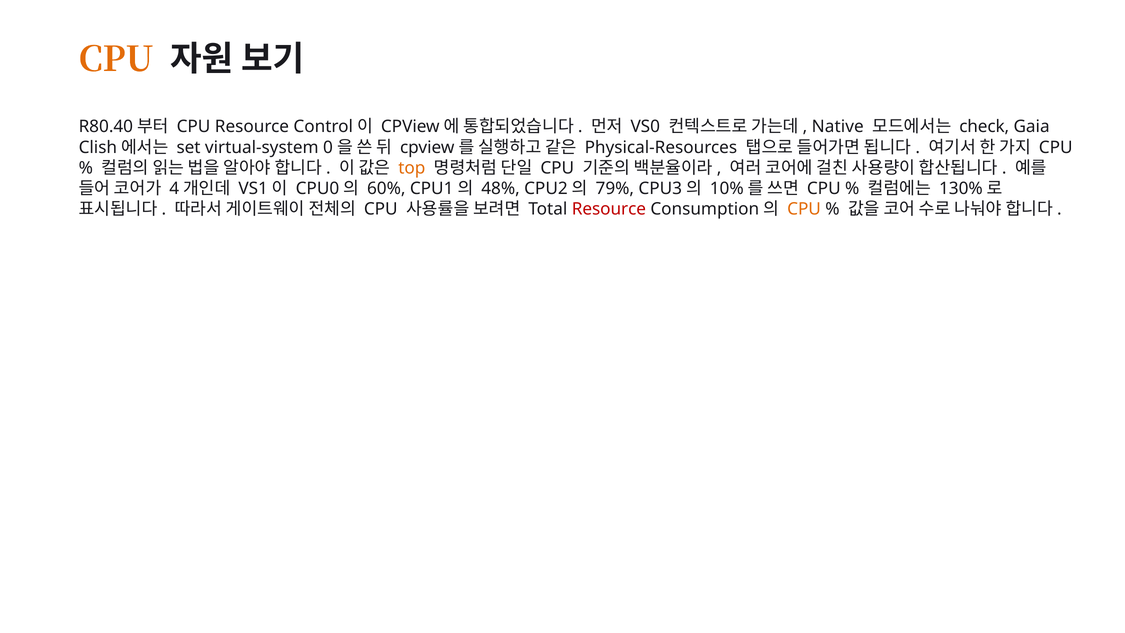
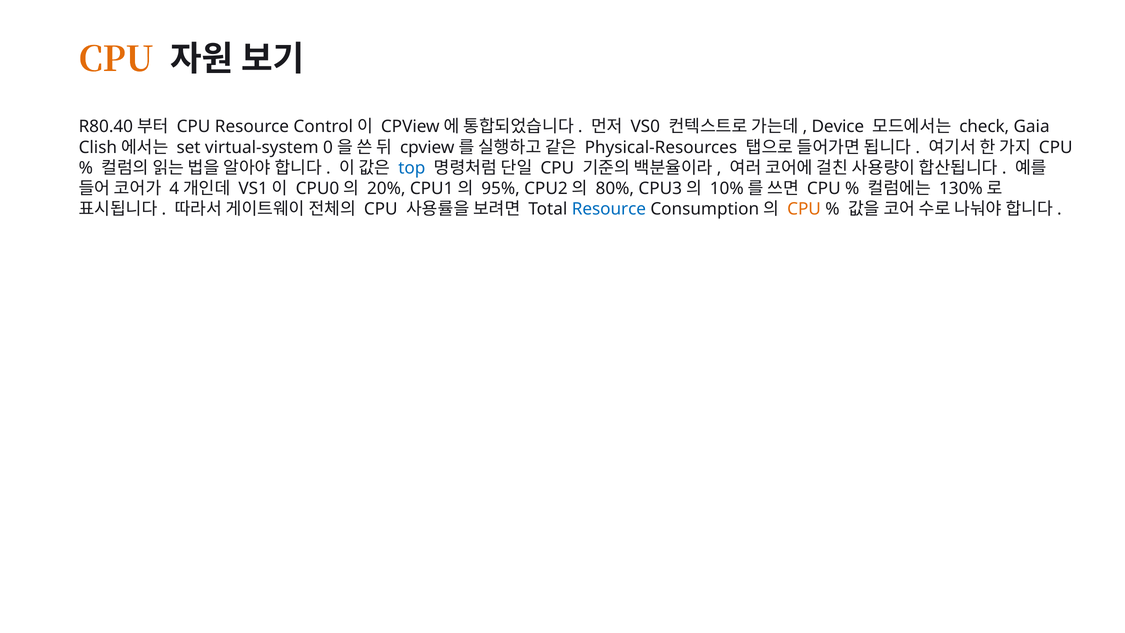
Native: Native -> Device
top colour: orange -> blue
60%: 60% -> 20%
48%: 48% -> 95%
79%: 79% -> 80%
Resource at (609, 209) colour: red -> blue
